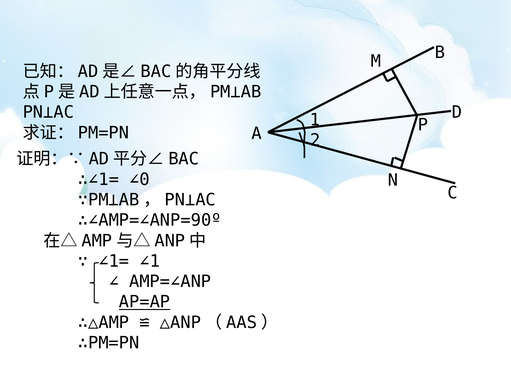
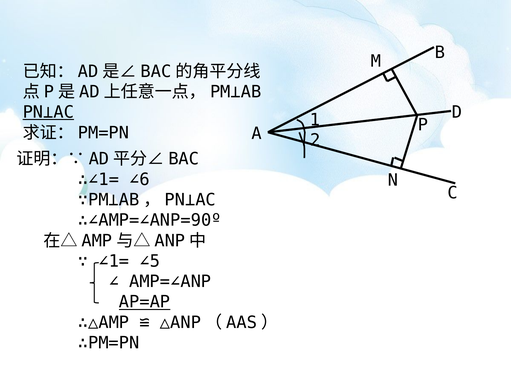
PN⊥AC underline: none -> present
∠0: ∠0 -> ∠6
∠1: ∠1 -> ∠5
